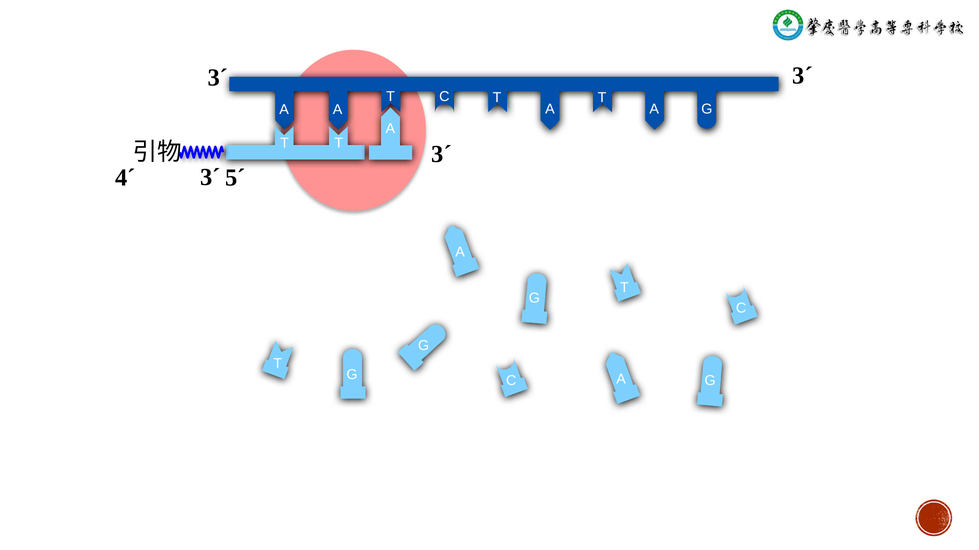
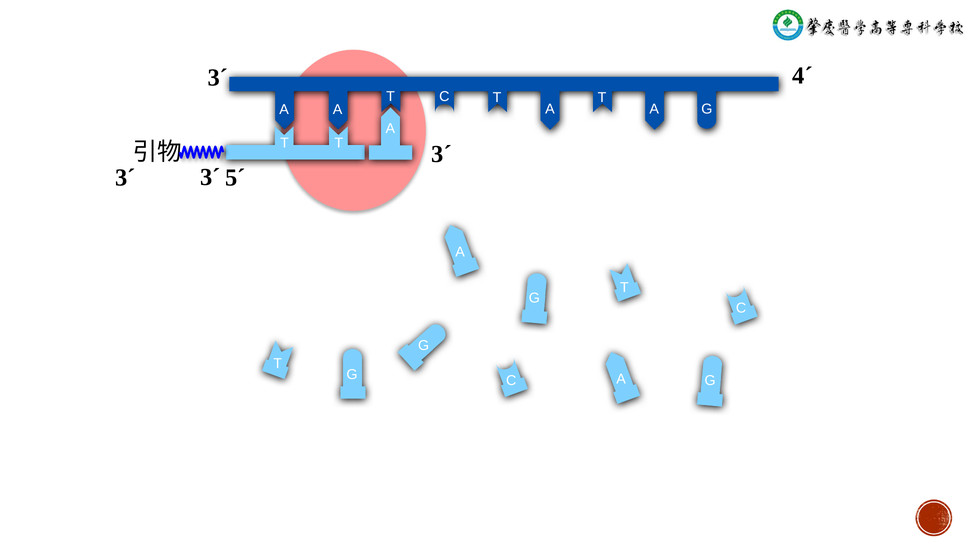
3´ at (803, 76): 3´ -> 4´
4´ at (125, 178): 4´ -> 3´
